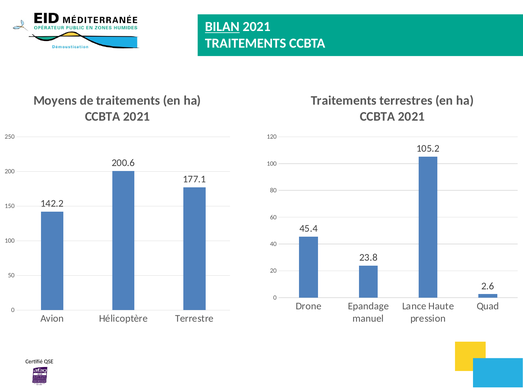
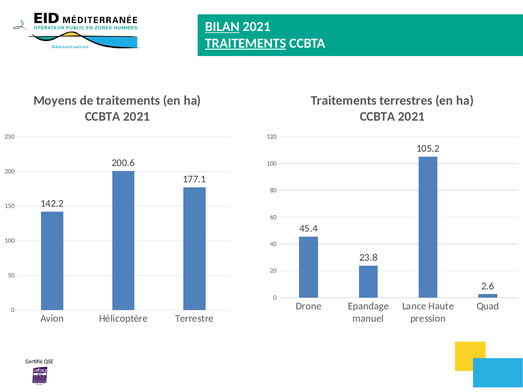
TRAITEMENTS at (246, 43) underline: none -> present
